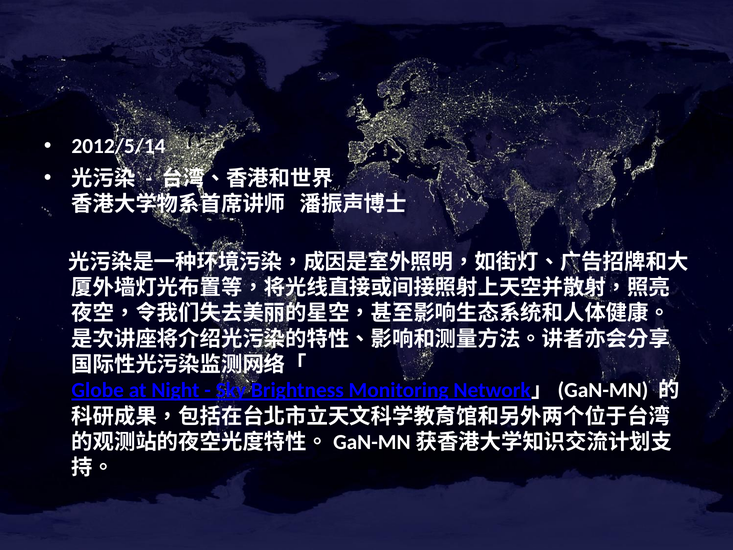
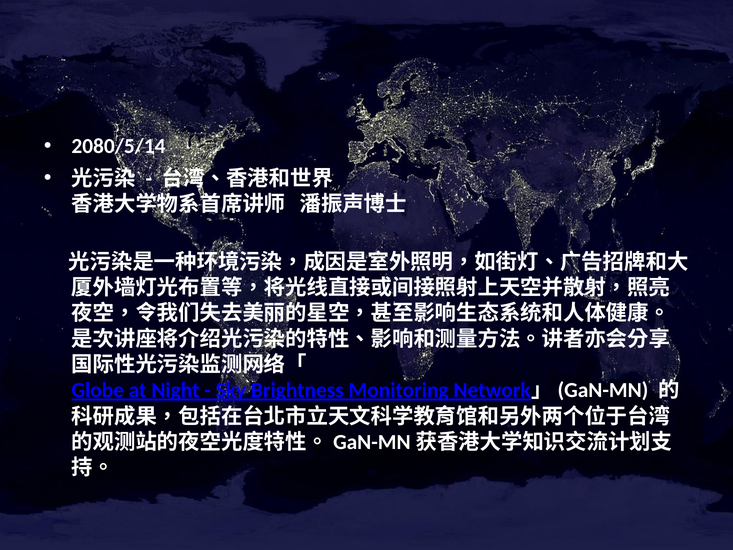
2012/5/14: 2012/5/14 -> 2080/5/14
